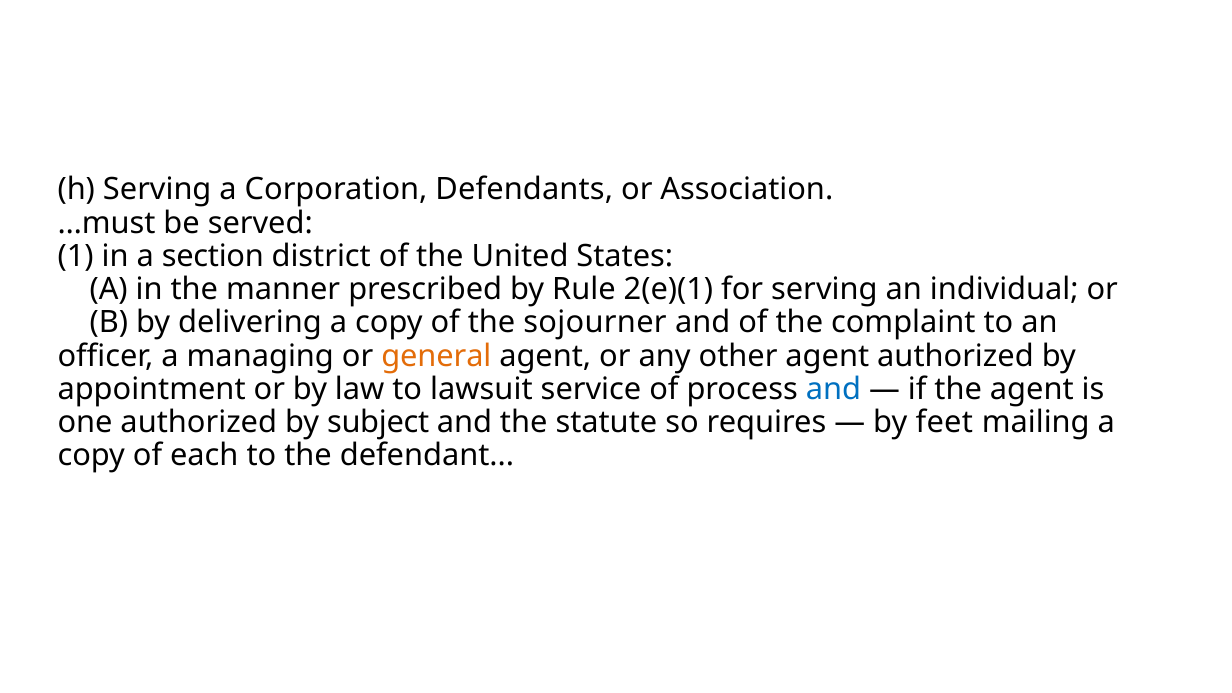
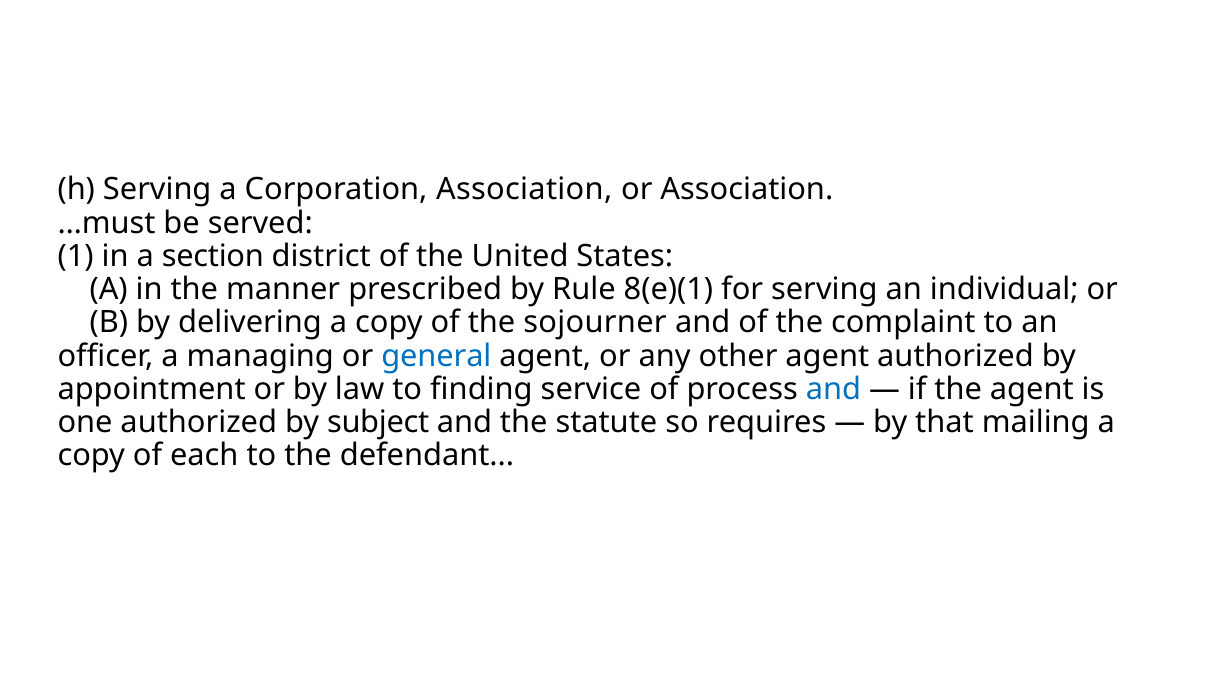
Corporation Defendants: Defendants -> Association
2(e)(1: 2(e)(1 -> 8(e)(1
general colour: orange -> blue
lawsuit: lawsuit -> finding
feet: feet -> that
